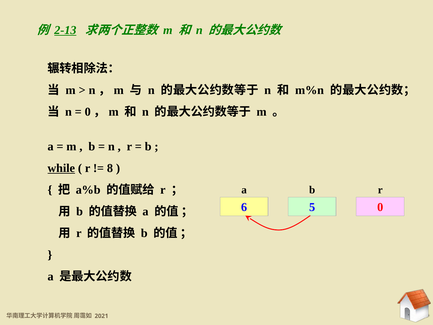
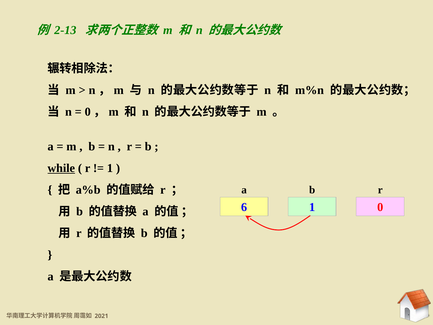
2-13 underline: present -> none
8 at (110, 168): 8 -> 1
6 5: 5 -> 1
